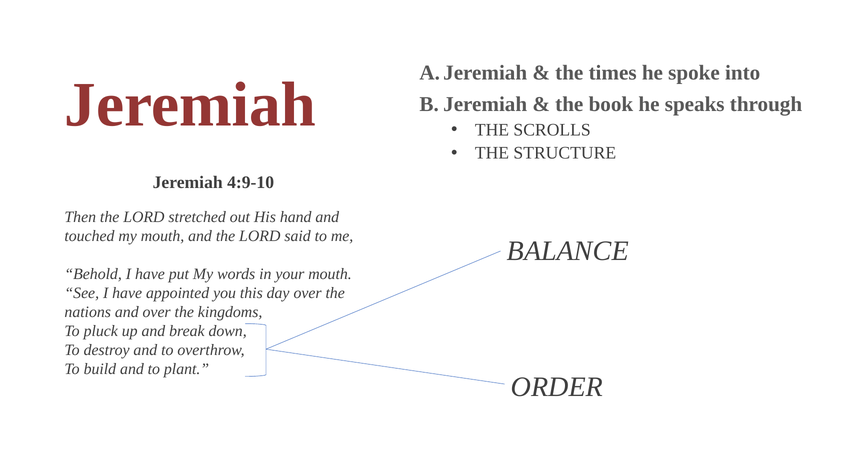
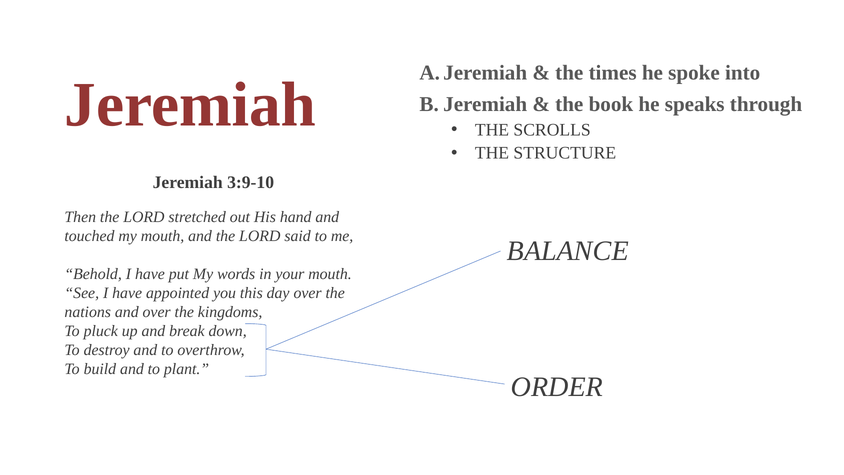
4:9-10: 4:9-10 -> 3:9-10
